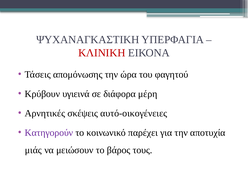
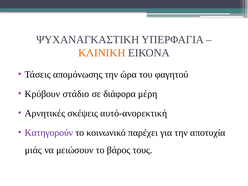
ΚΛΙΝΙΚΗ colour: red -> orange
υγιεινά: υγιεινά -> στάδιο
αυτό-οικογένειες: αυτό-οικογένειες -> αυτό-ανορεκτική
